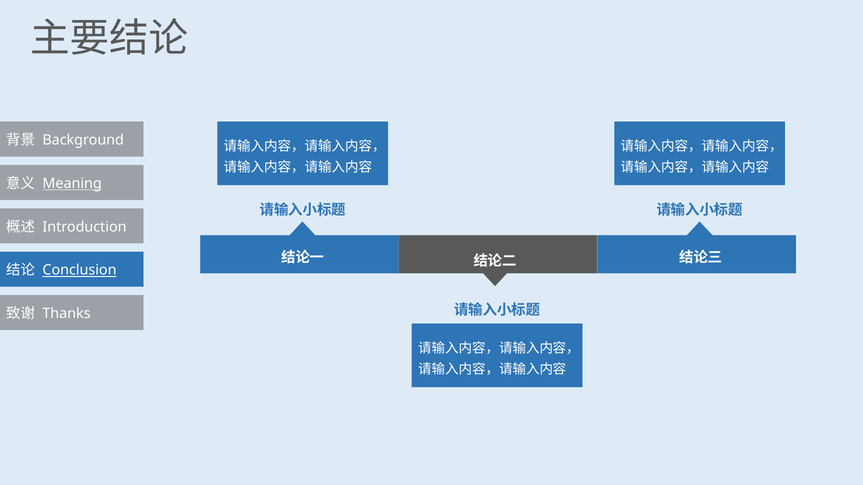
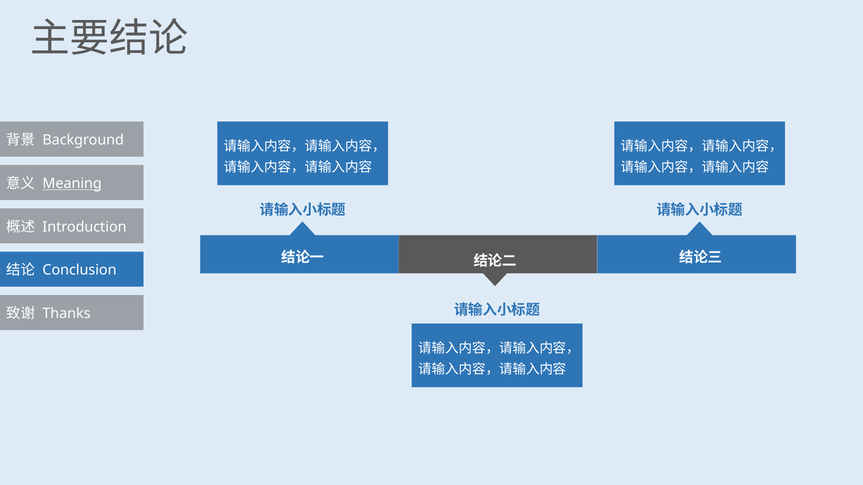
Conclusion underline: present -> none
